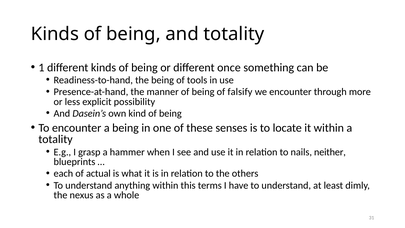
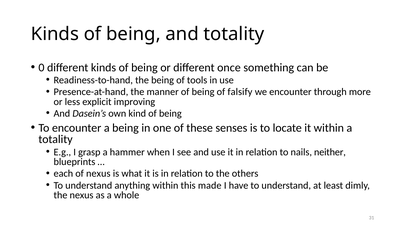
1: 1 -> 0
possibility: possibility -> improving
of actual: actual -> nexus
terms: terms -> made
